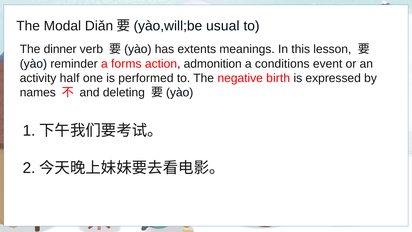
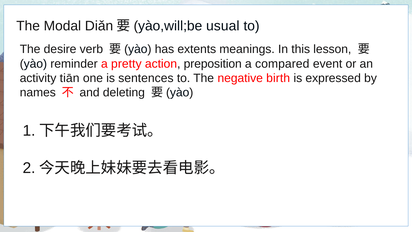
dinner: dinner -> desire
forms: forms -> pretty
admonition: admonition -> preposition
conditions: conditions -> compared
half: half -> tiān
performed: performed -> sentences
